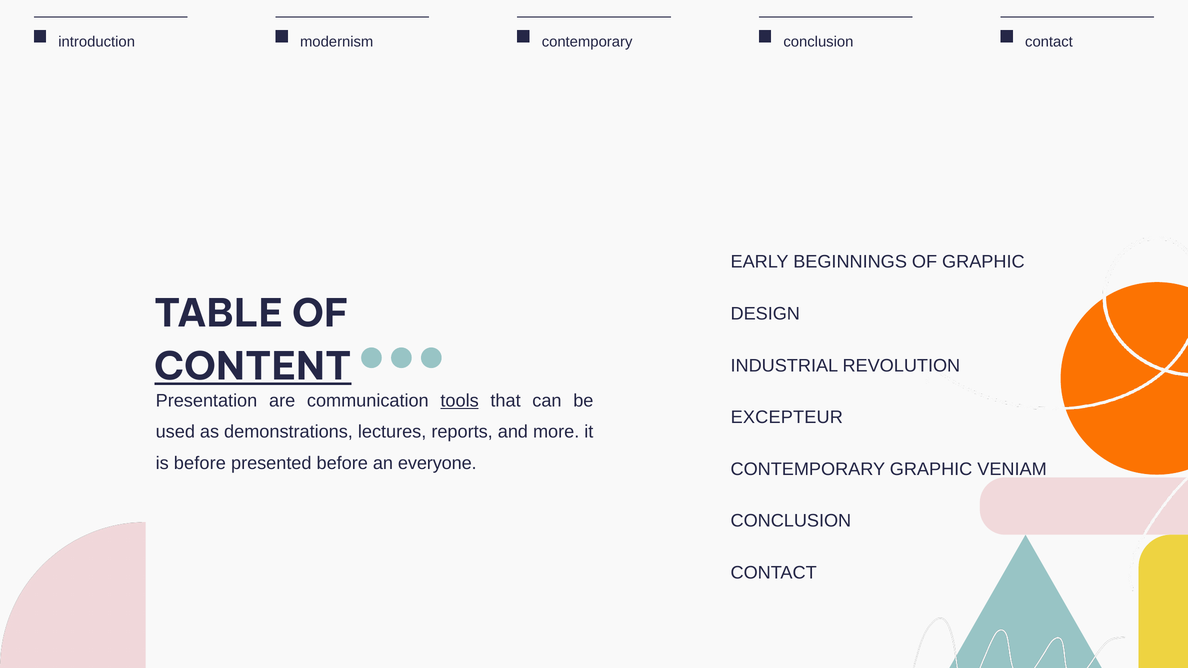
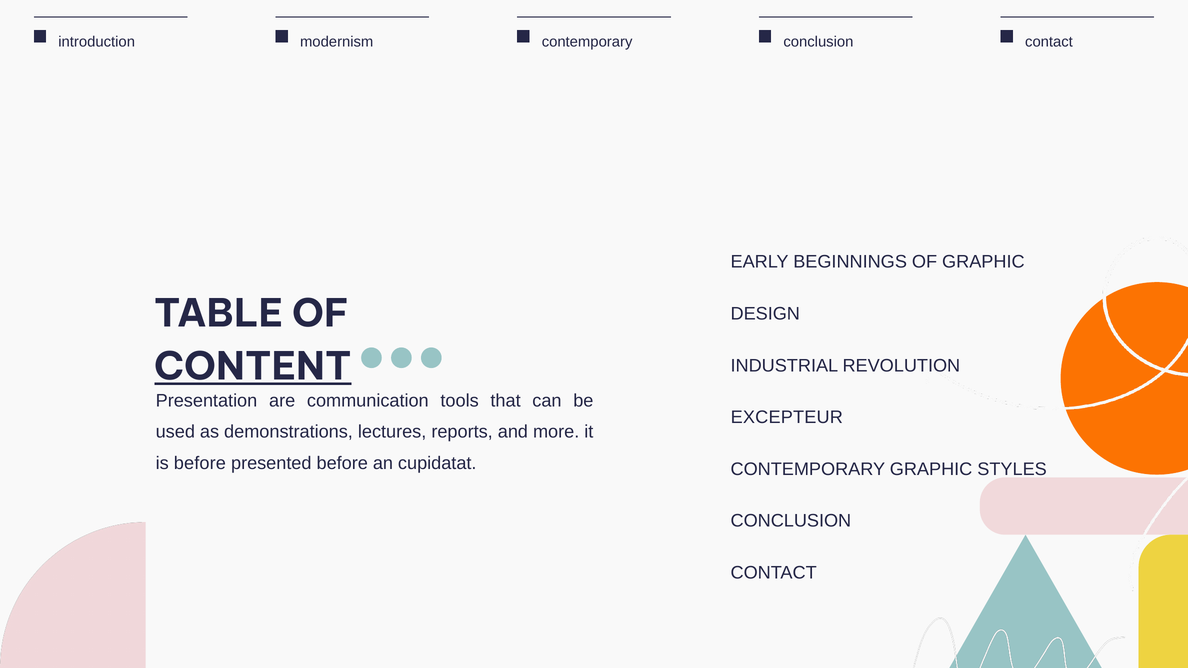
tools underline: present -> none
everyone: everyone -> cupidatat
VENIAM: VENIAM -> STYLES
